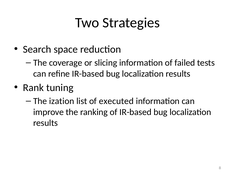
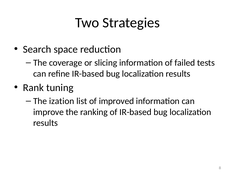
executed: executed -> improved
